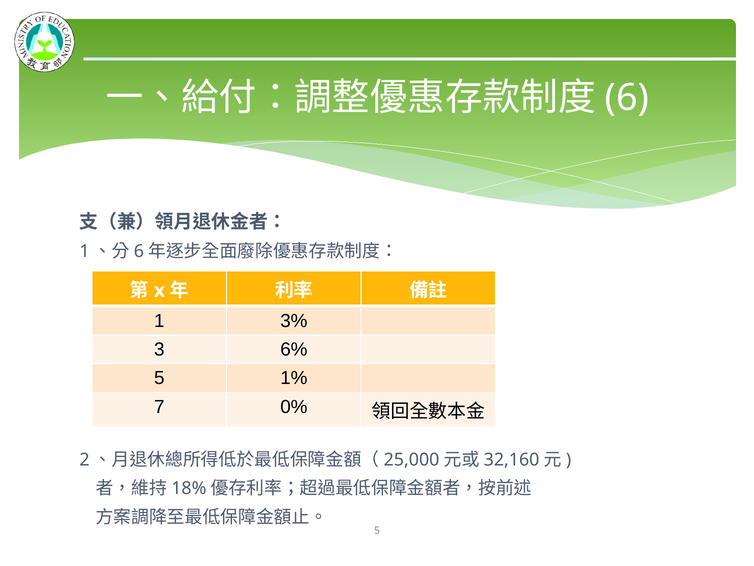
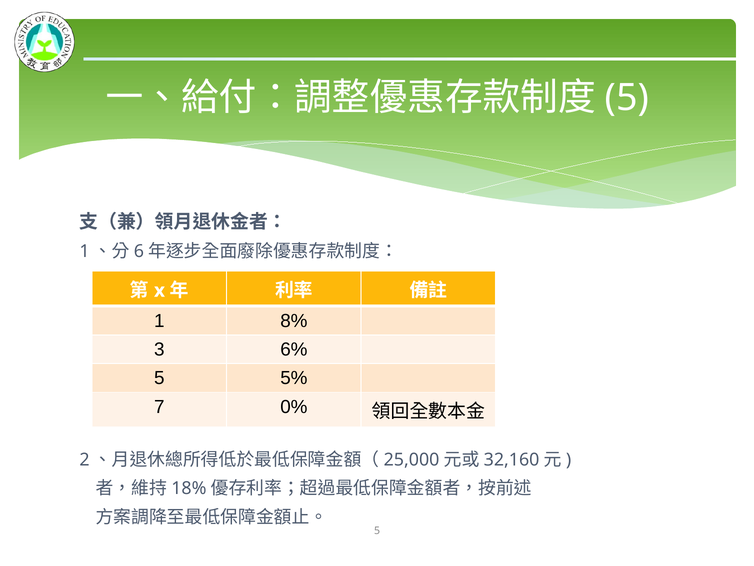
6 at (627, 98): 6 -> 5
3%: 3% -> 8%
1%: 1% -> 5%
